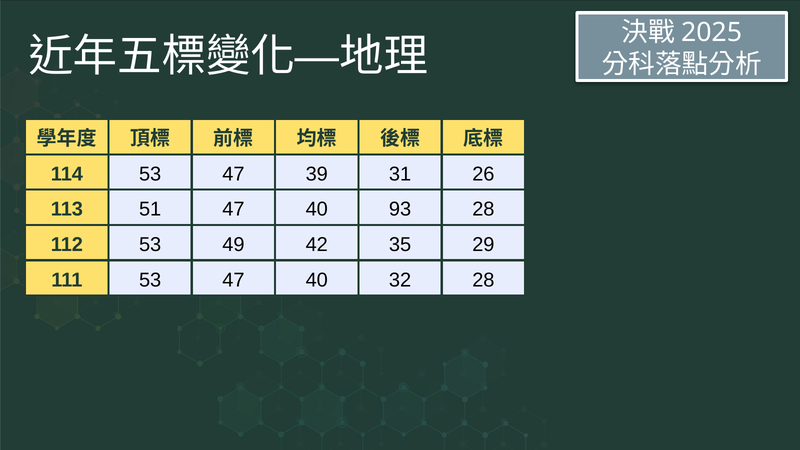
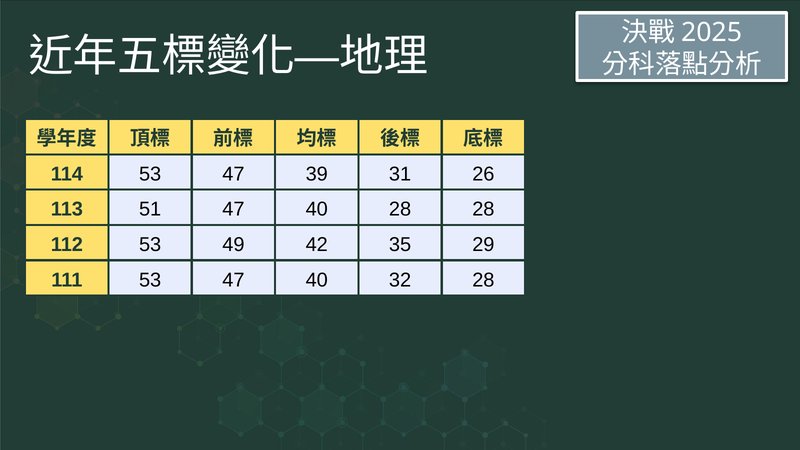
40 93: 93 -> 28
